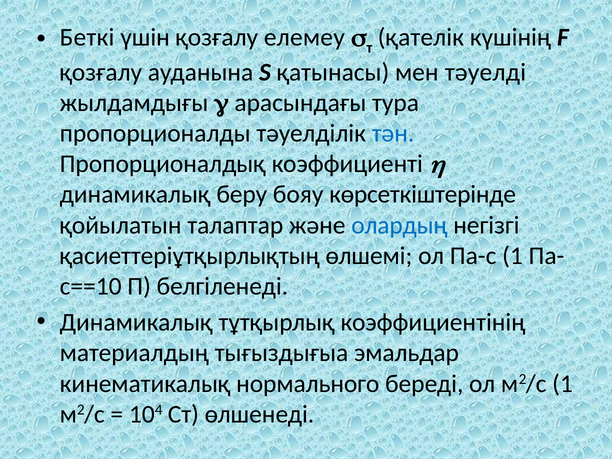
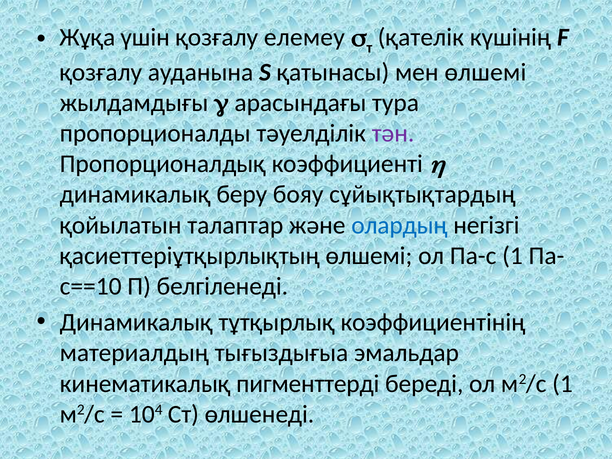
Беткі: Беткі -> Жұқа
мен тәуелді: тәуелді -> өлшемі
тән colour: blue -> purple
көрсеткіштерінде: көрсеткіштерінде -> сұйықтықтардың
нормального: нормального -> пигменттерді
